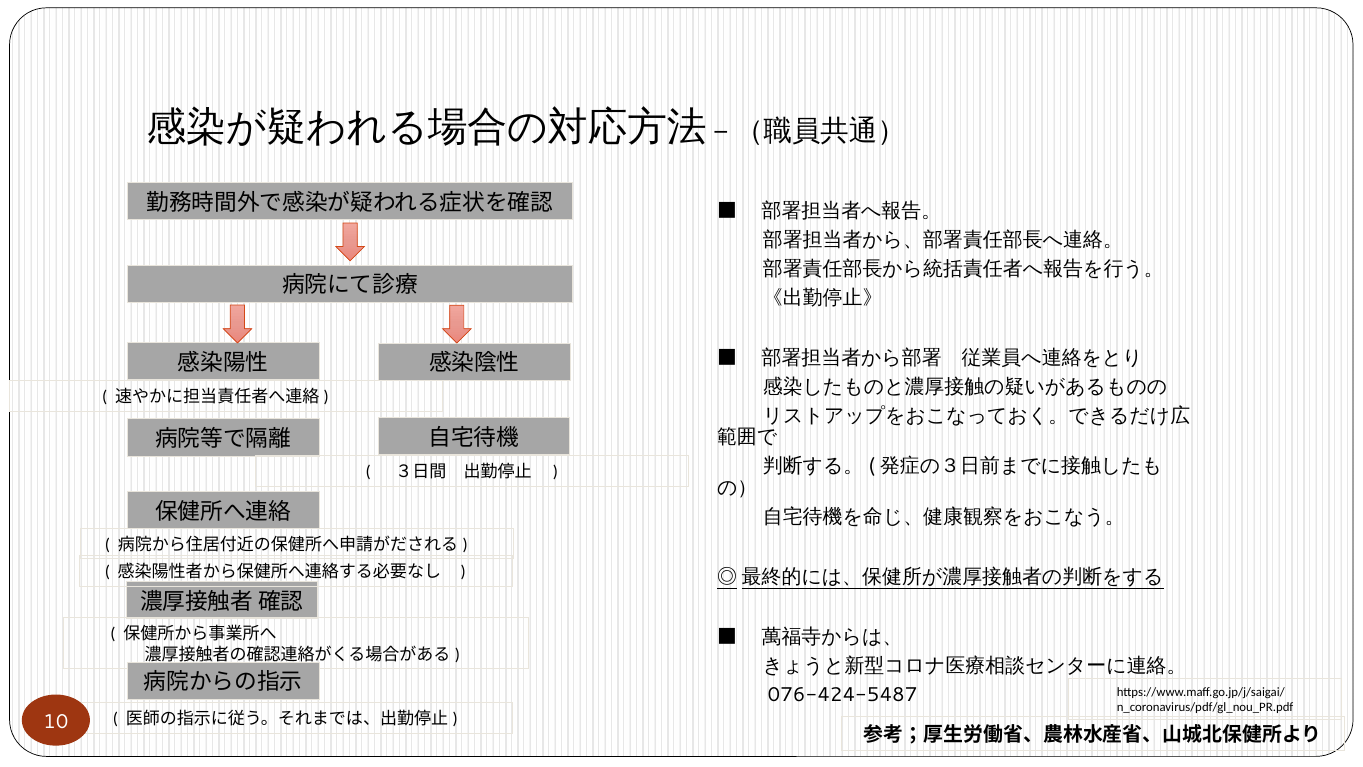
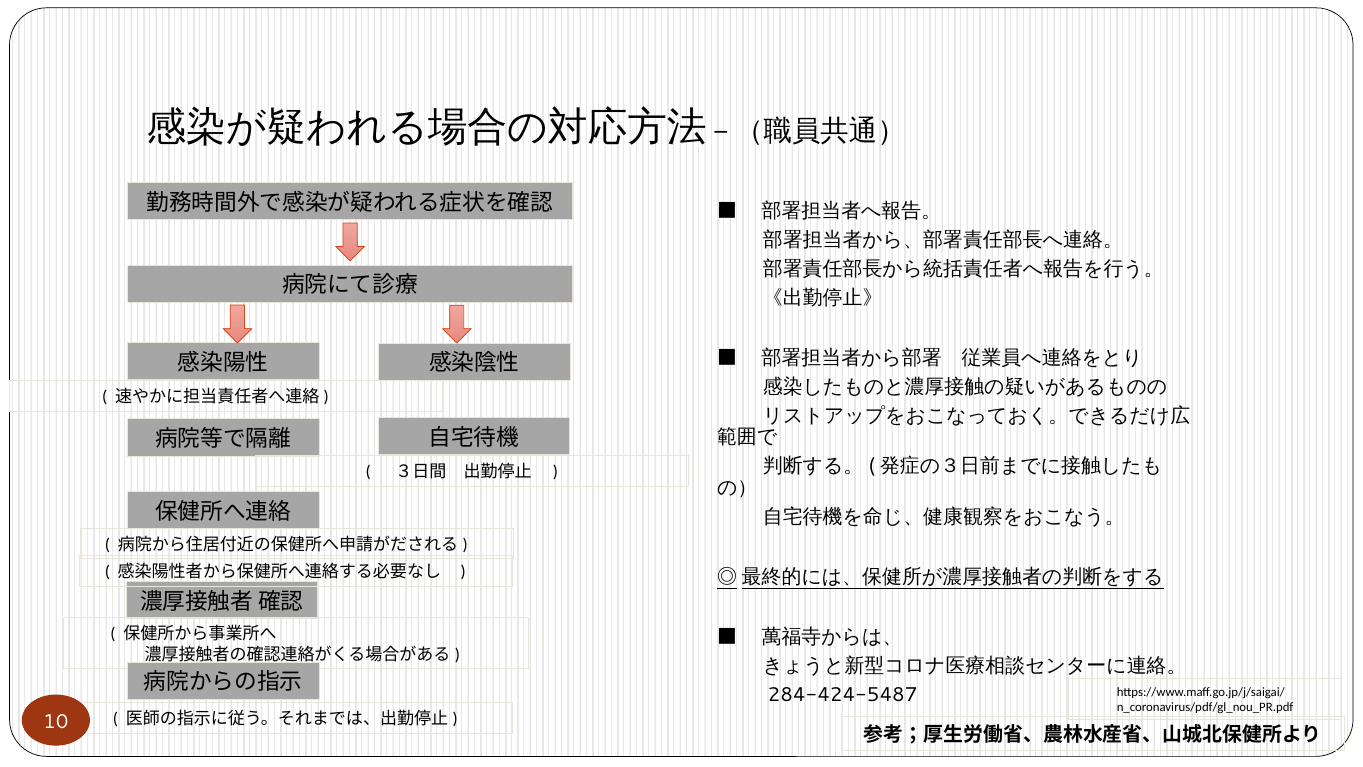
076-424-5487: 076-424-5487 -> 284-424-5487
